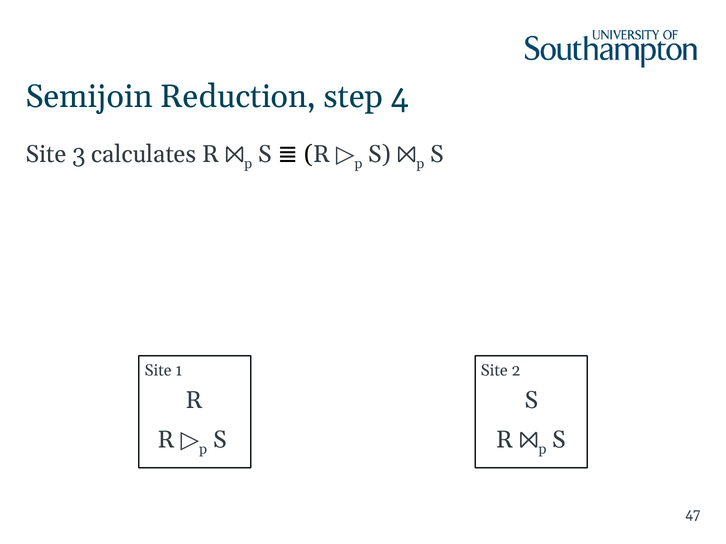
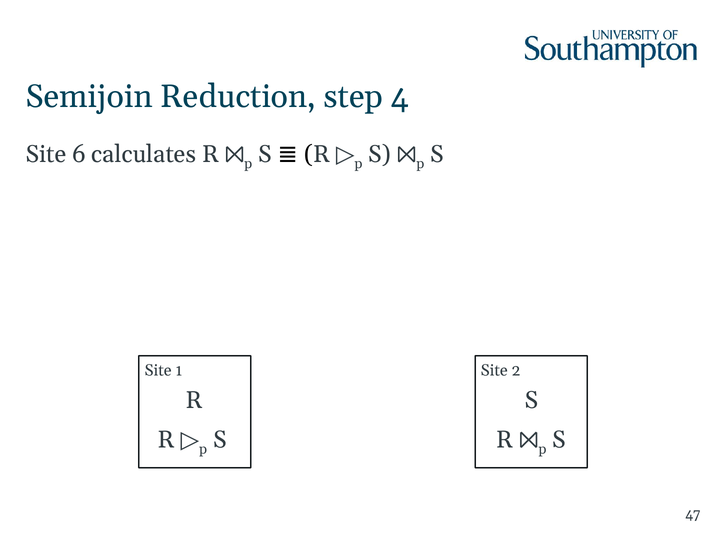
3: 3 -> 6
